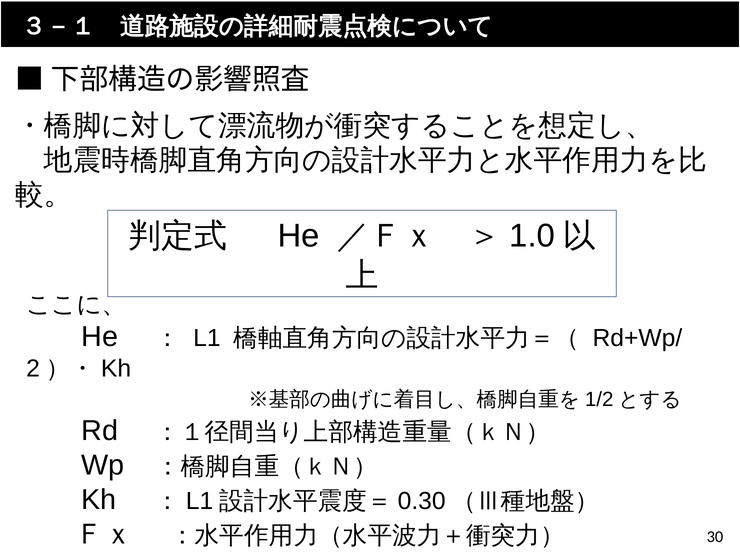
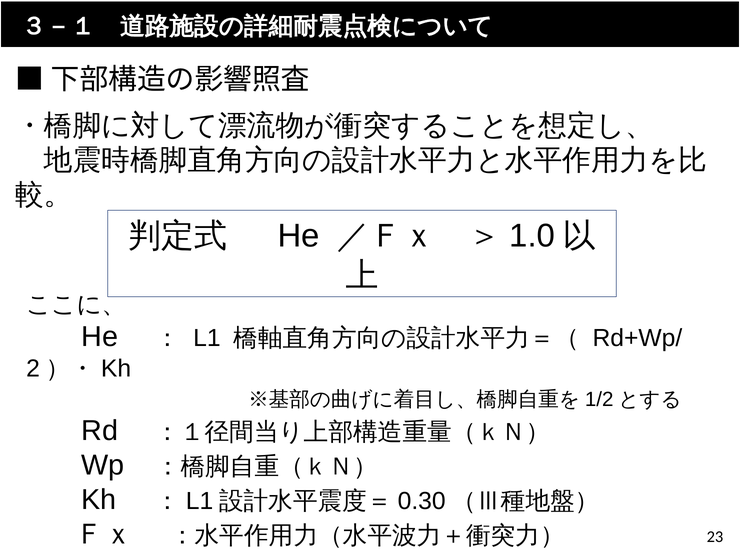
30: 30 -> 23
